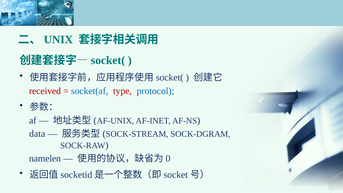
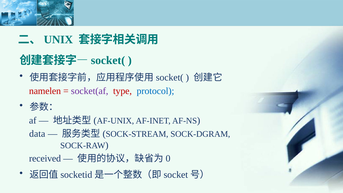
received: received -> namelen
socket(af colour: blue -> purple
namelen: namelen -> received
